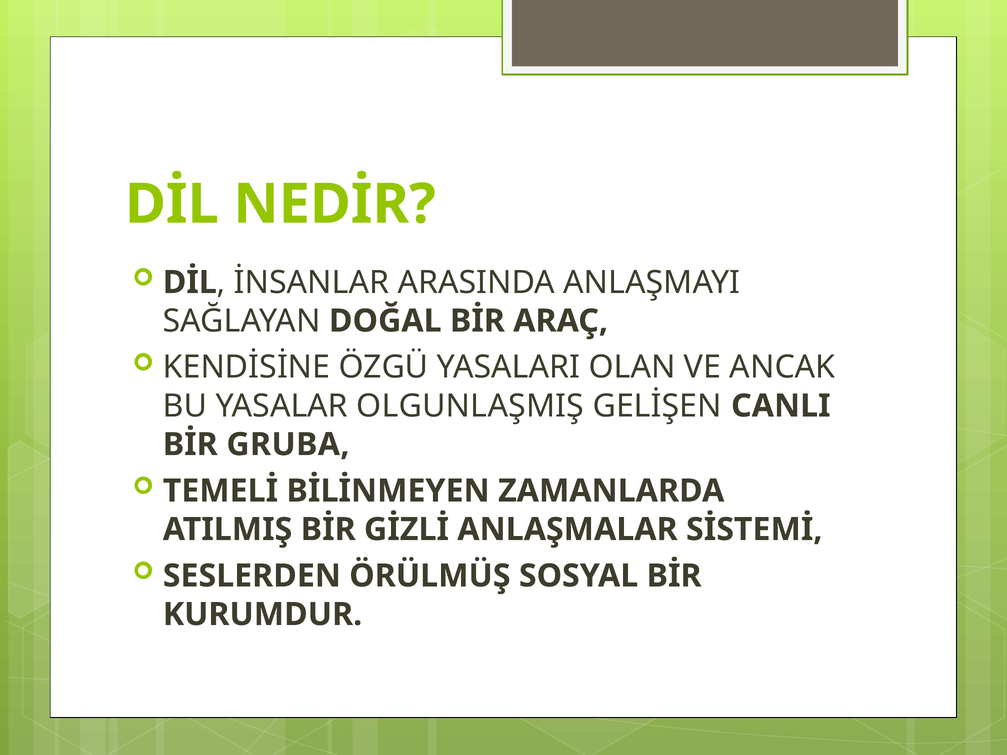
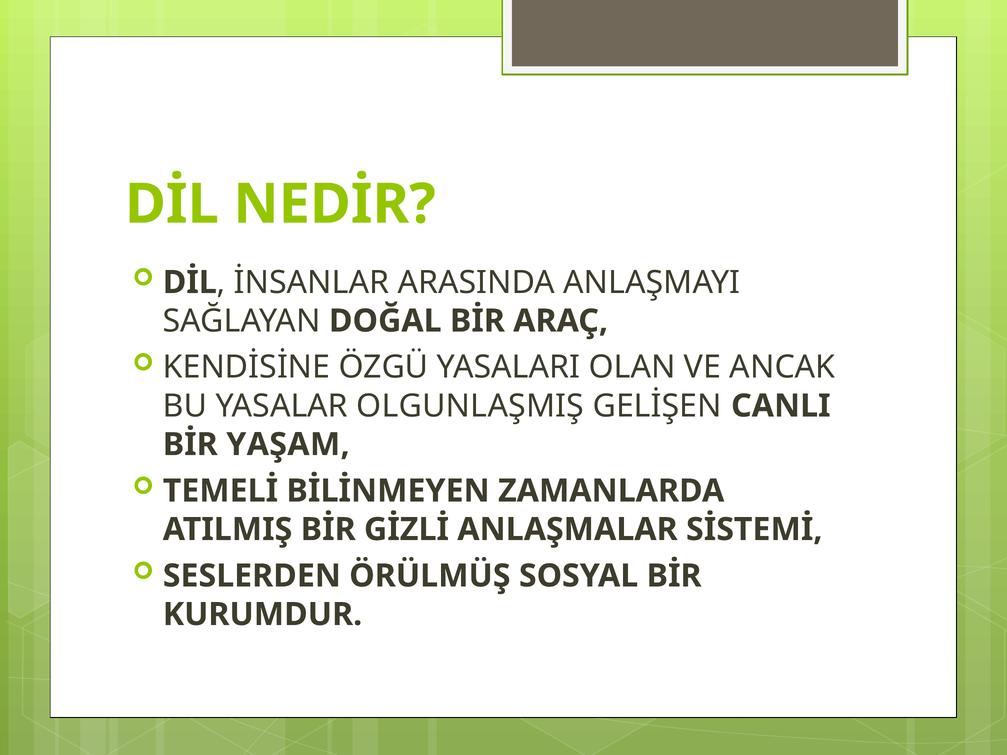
GRUBA: GRUBA -> YAŞAM
